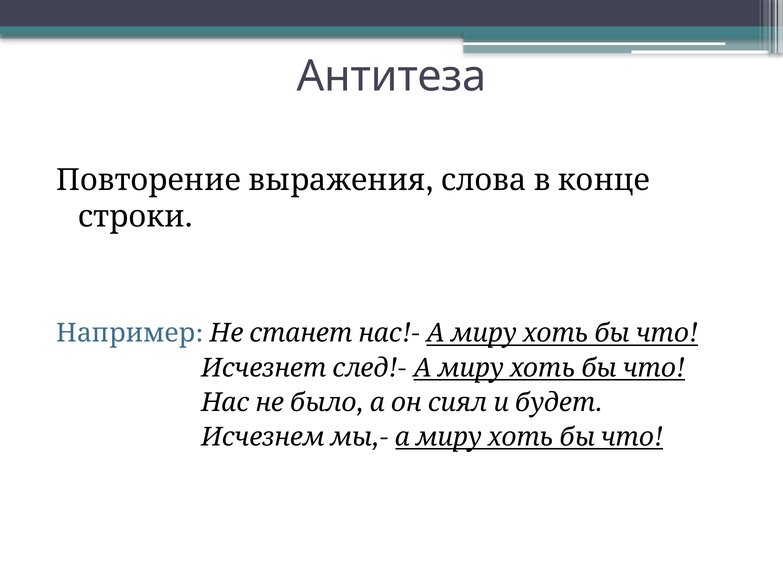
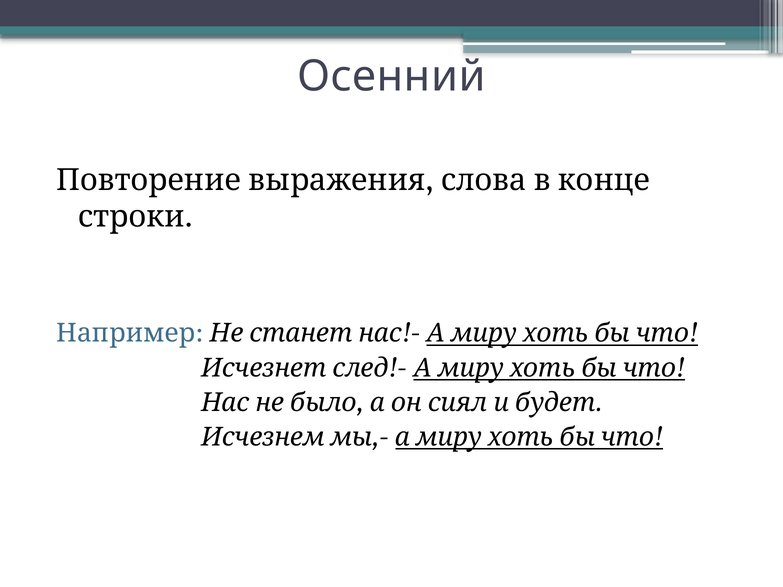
Антитеза: Антитеза -> Осенний
